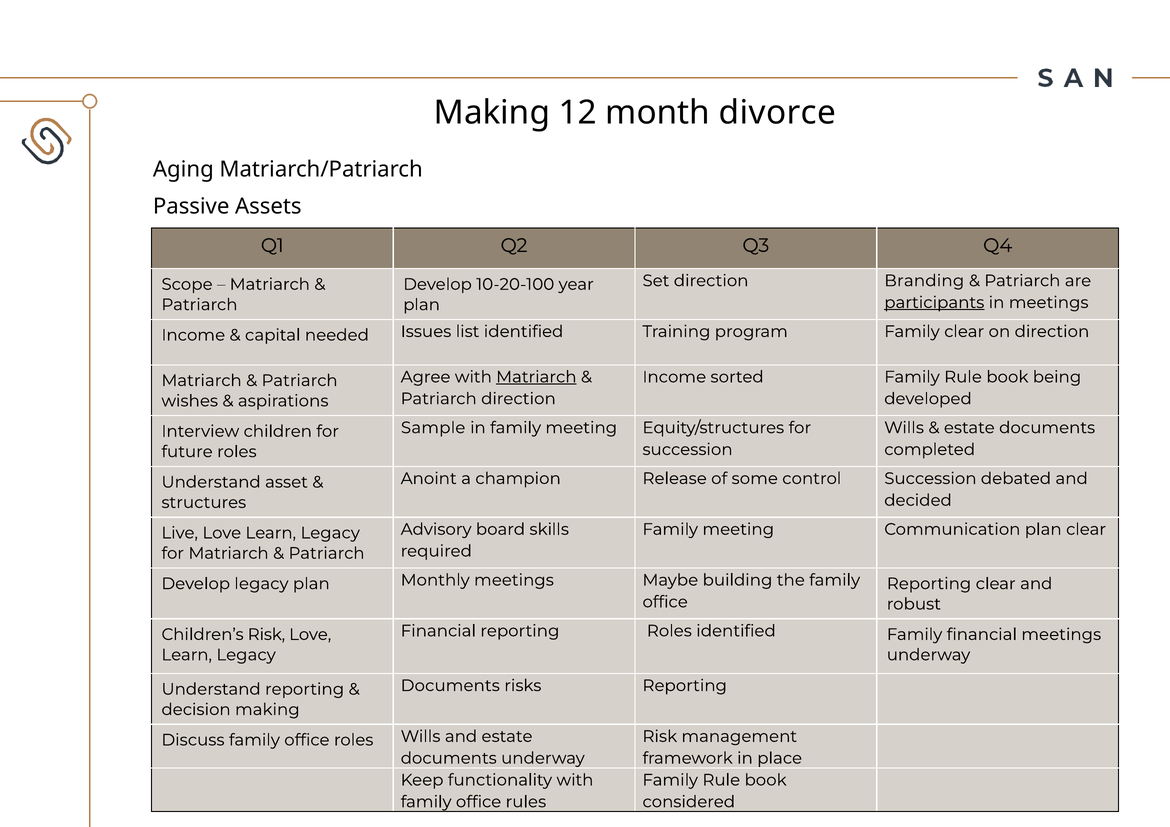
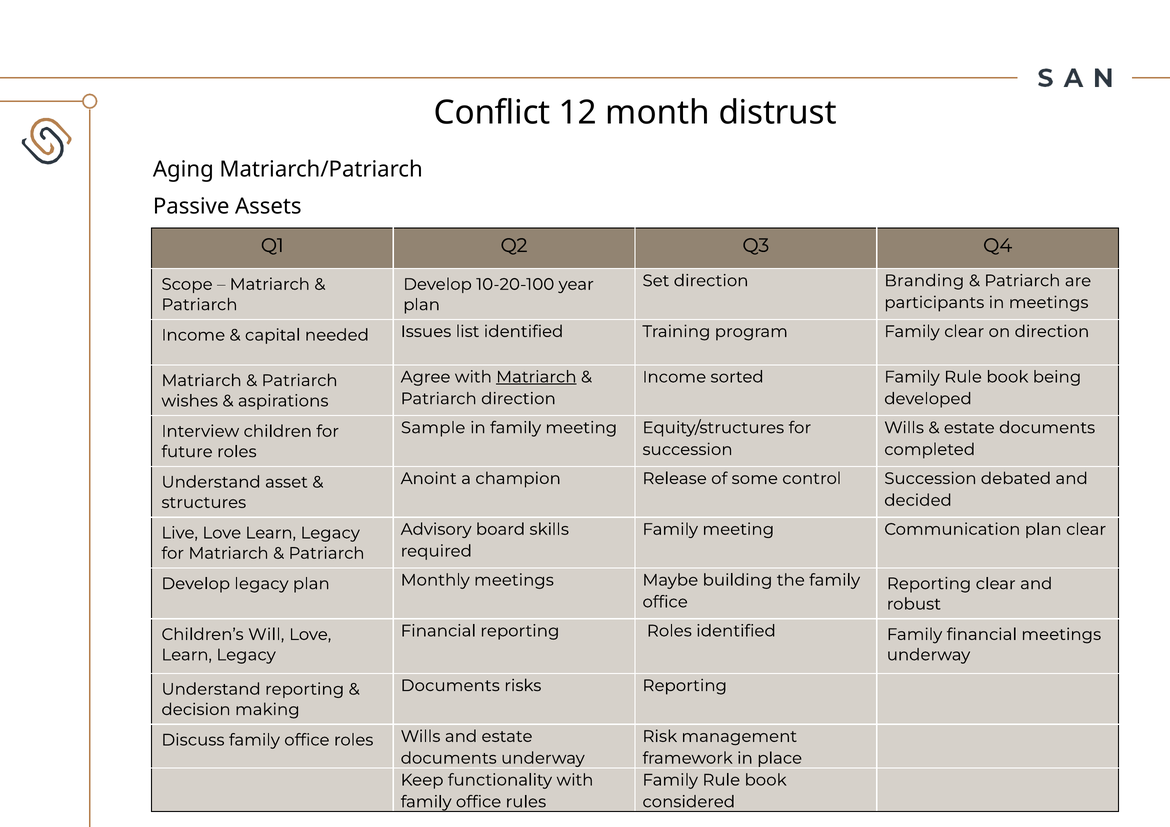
Making at (492, 113): Making -> Conflict
divorce: divorce -> distrust
participants underline: present -> none
Children’s Risk: Risk -> Will
